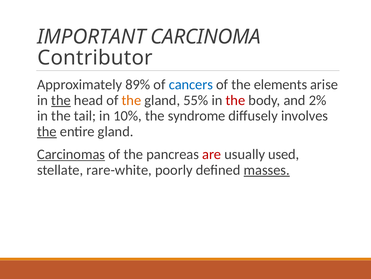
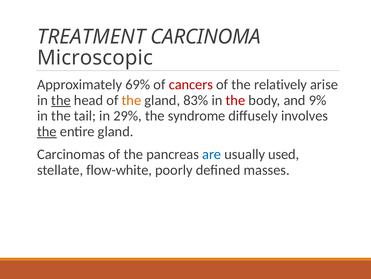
IMPORTANT: IMPORTANT -> TREATMENT
Contributor: Contributor -> Microscopic
89%: 89% -> 69%
cancers colour: blue -> red
elements: elements -> relatively
55%: 55% -> 83%
2%: 2% -> 9%
10%: 10% -> 29%
Carcinomas underline: present -> none
are colour: red -> blue
rare-white: rare-white -> flow-white
masses underline: present -> none
